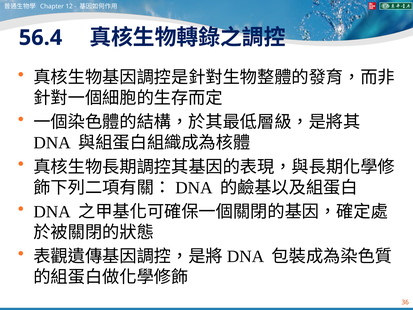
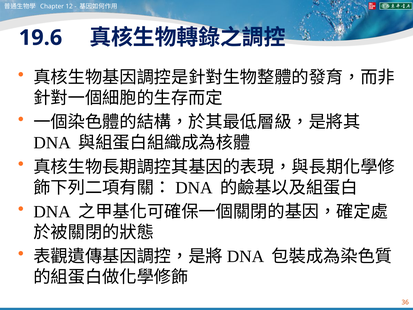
56.4: 56.4 -> 19.6
